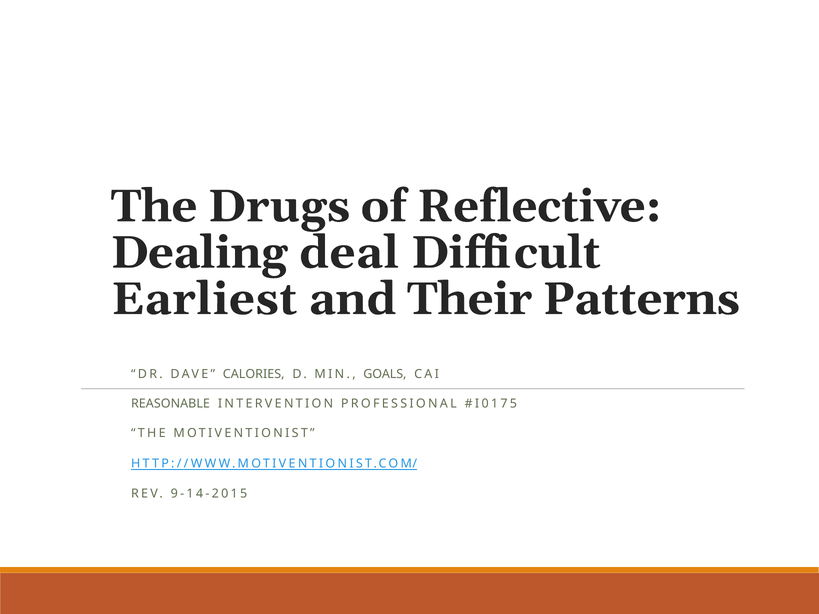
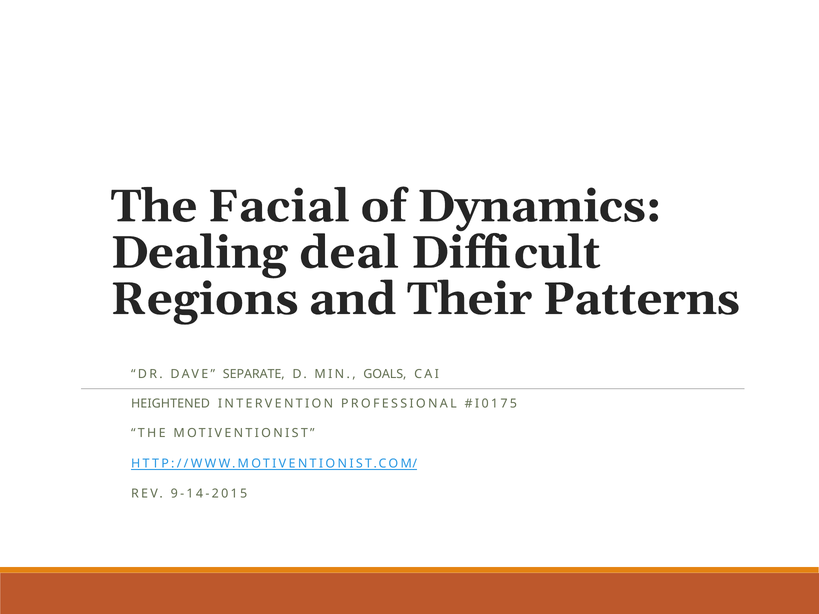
Drugs: Drugs -> Facial
Reflective: Reflective -> Dynamics
Earliest: Earliest -> Regions
CALORIES: CALORIES -> SEPARATE
REASONABLE: REASONABLE -> HEIGHTENED
